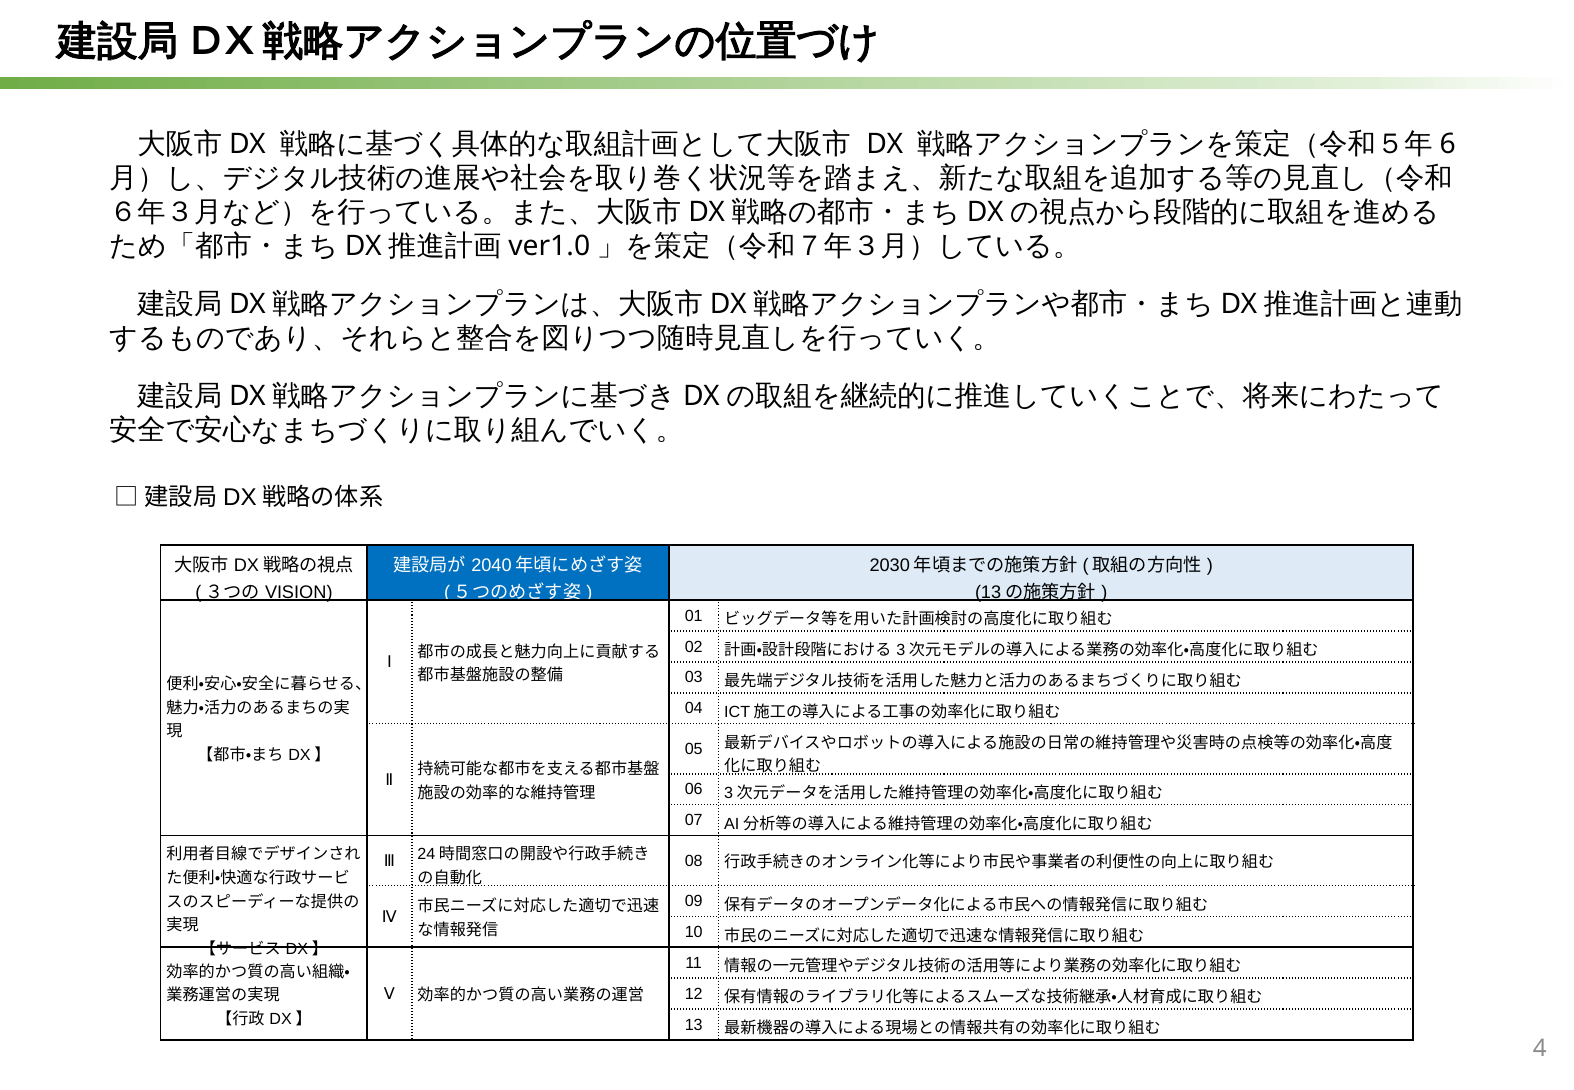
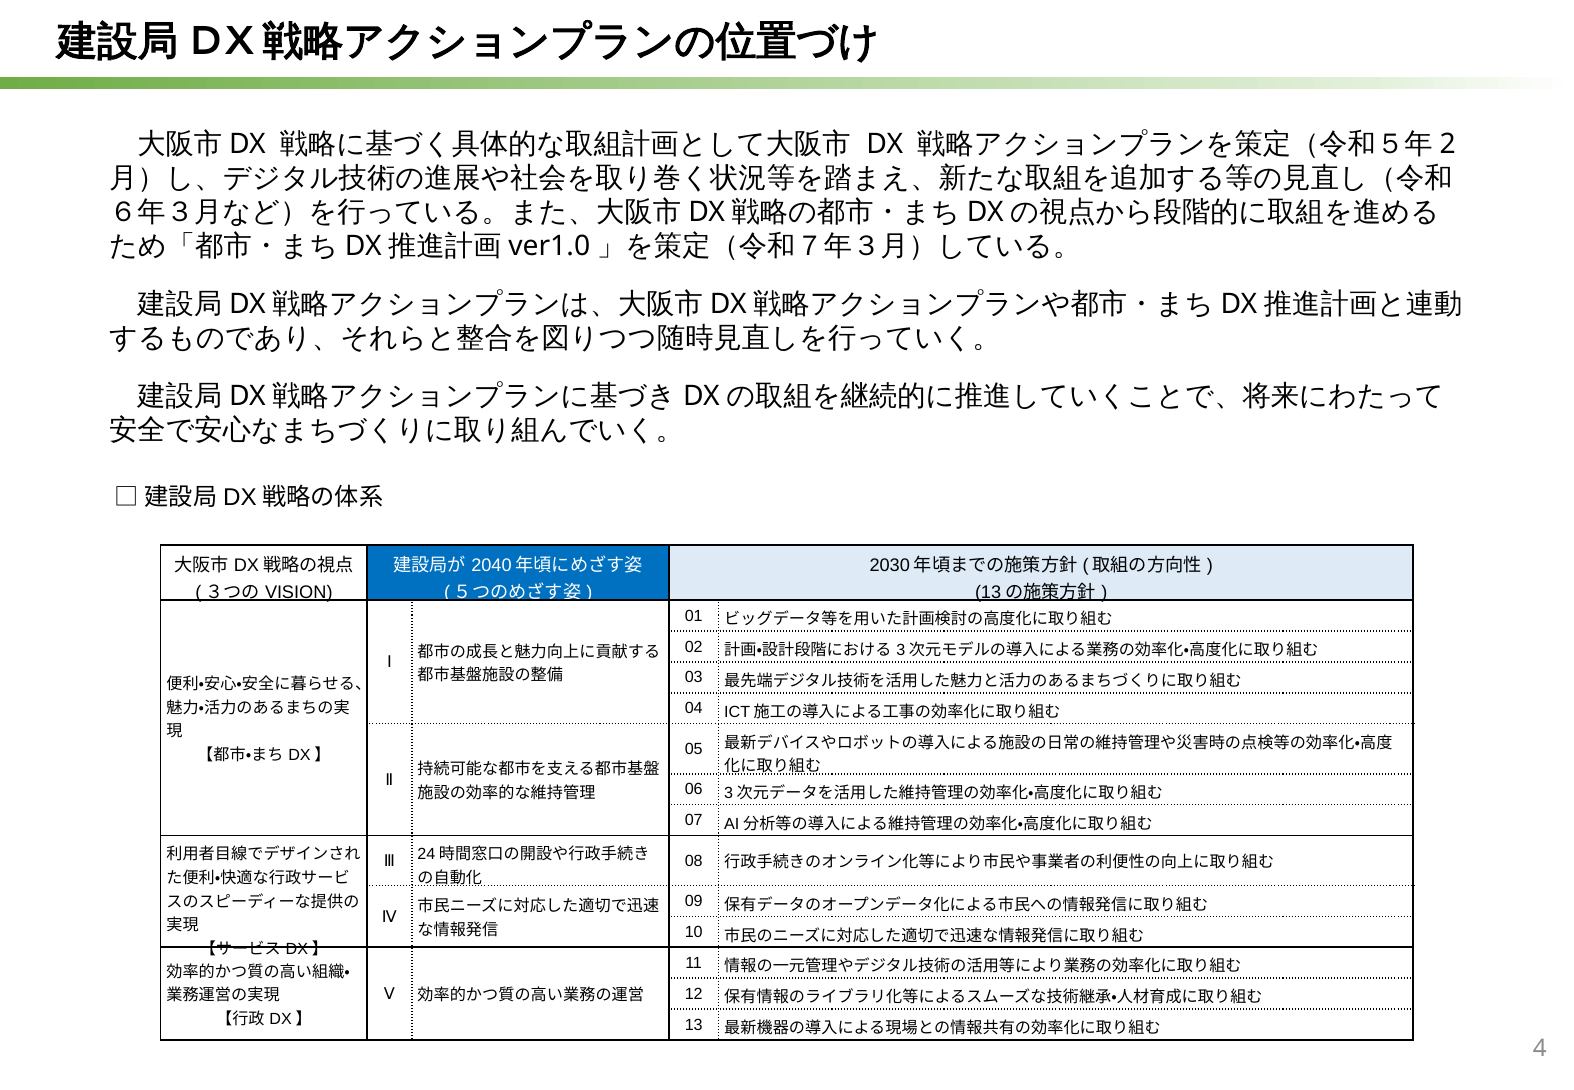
6: 6 -> 2
